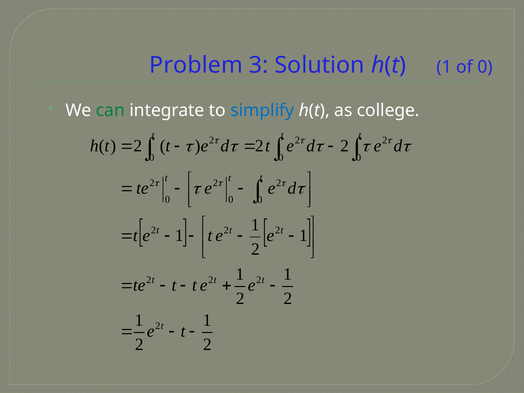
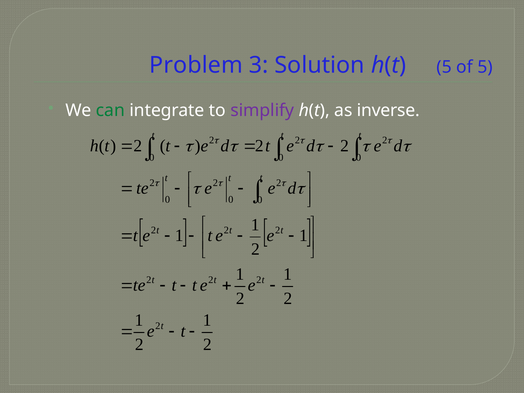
h(t 1: 1 -> 5
of 0: 0 -> 5
simplify colour: blue -> purple
college: college -> inverse
